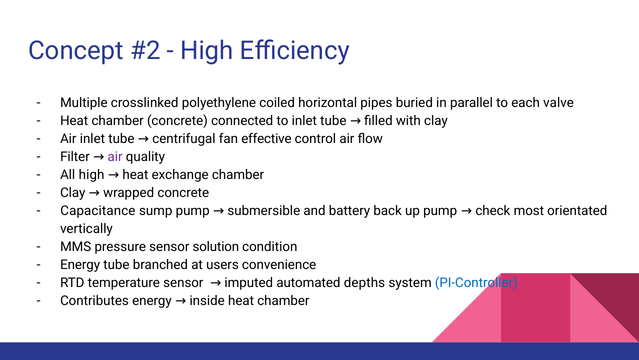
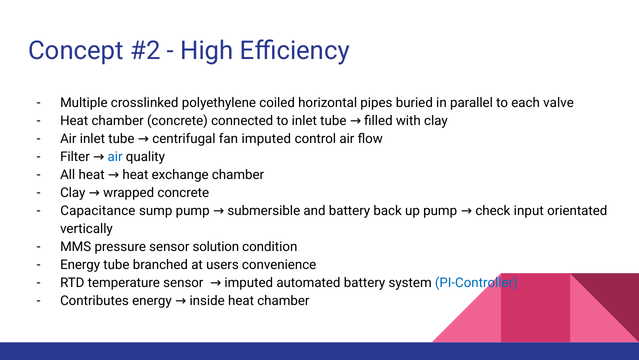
fan effective: effective -> imputed
air at (115, 157) colour: purple -> blue
All high: high -> heat
most: most -> input
automated depths: depths -> battery
